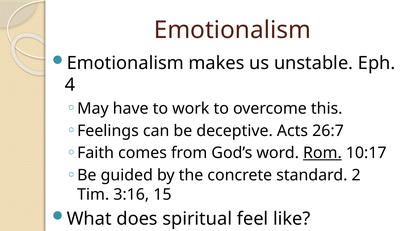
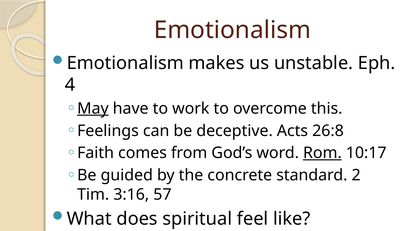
May underline: none -> present
26:7: 26:7 -> 26:8
15: 15 -> 57
